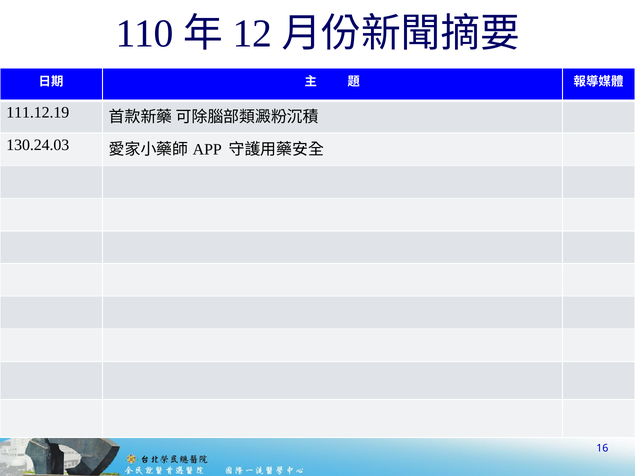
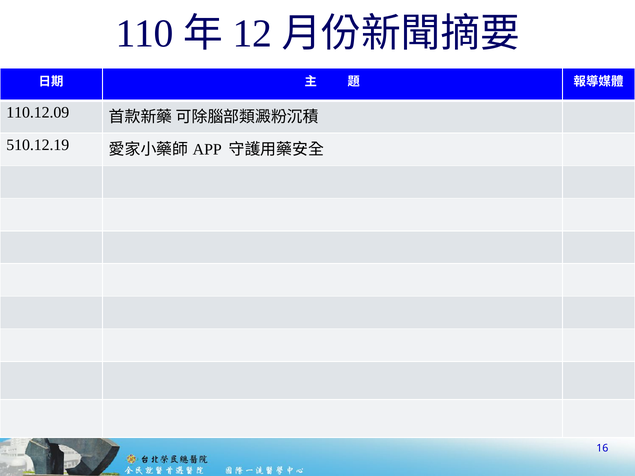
111.12.19: 111.12.19 -> 110.12.09
130.24.03: 130.24.03 -> 510.12.19
